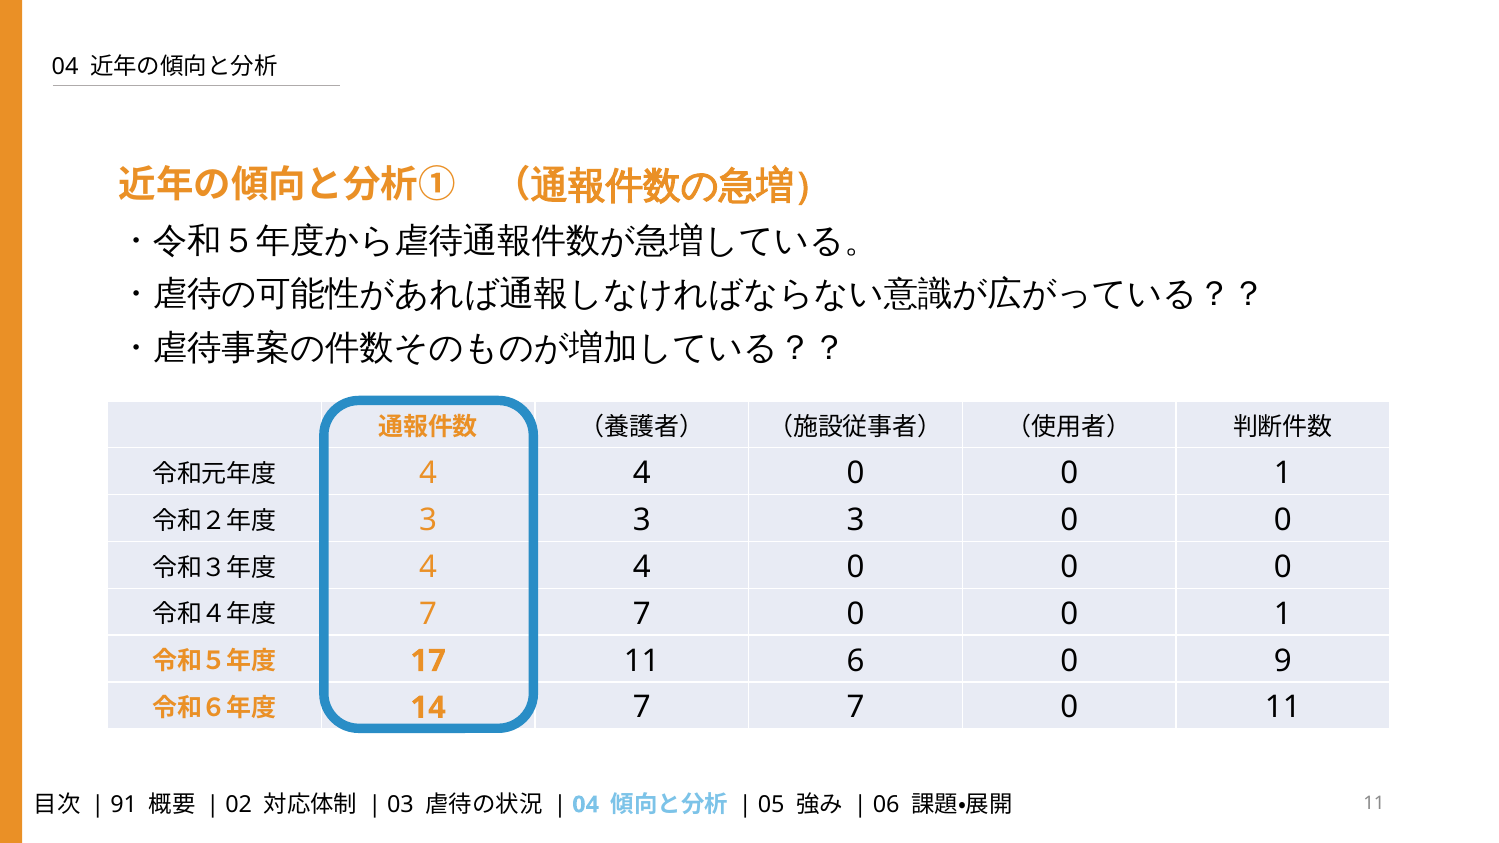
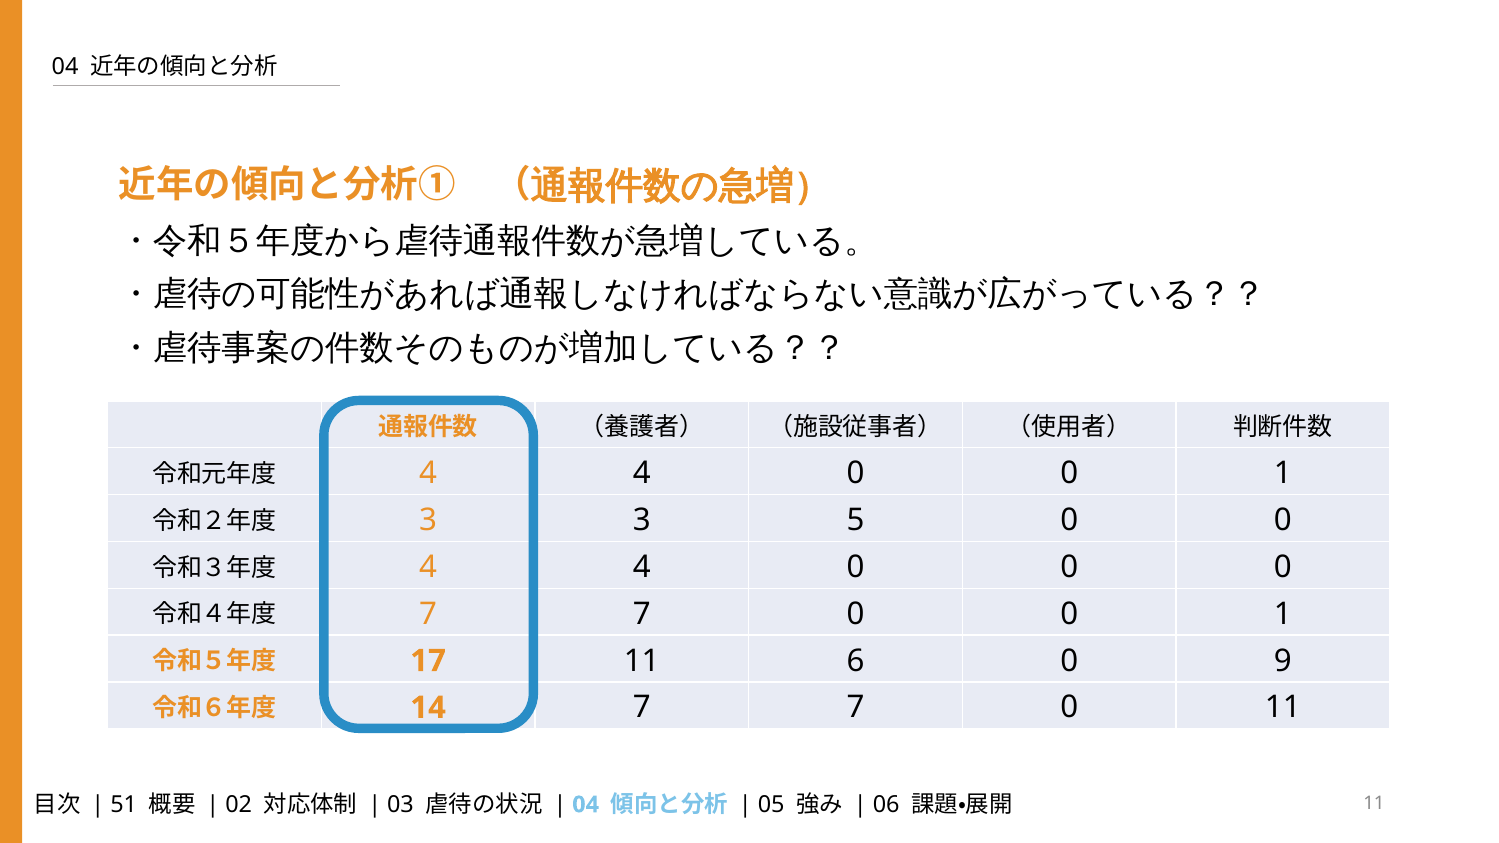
3 3 3: 3 -> 5
91: 91 -> 51
